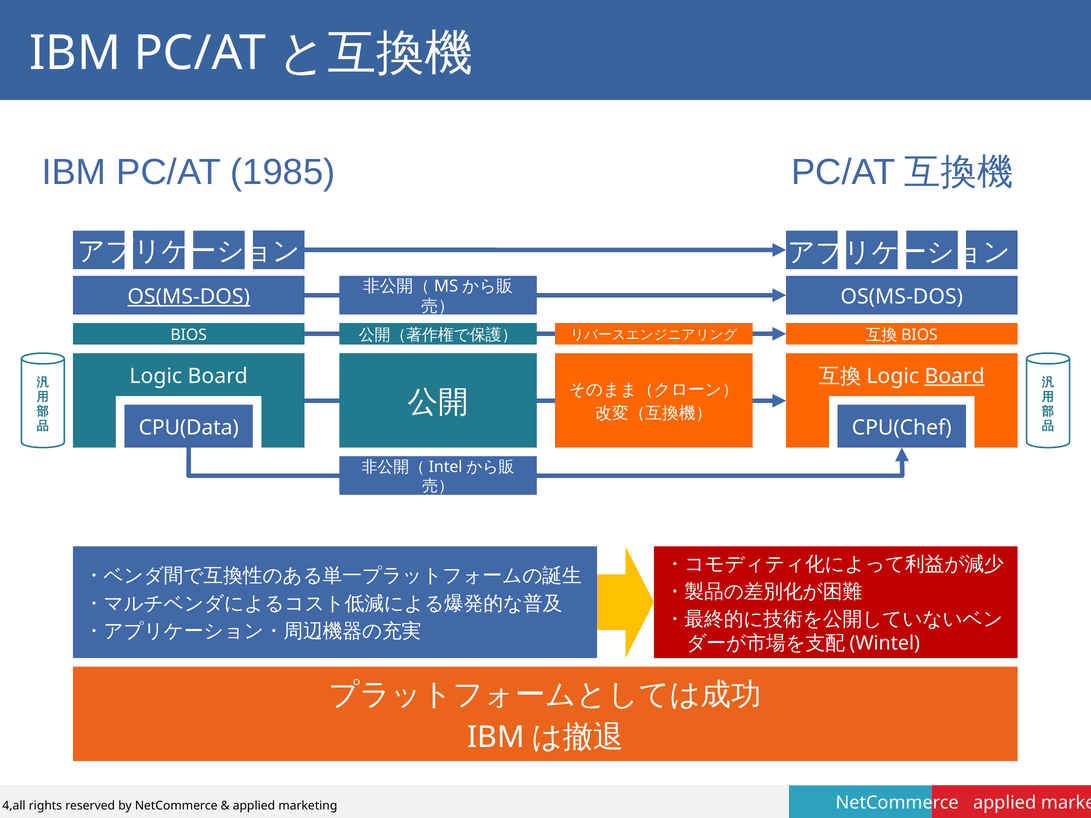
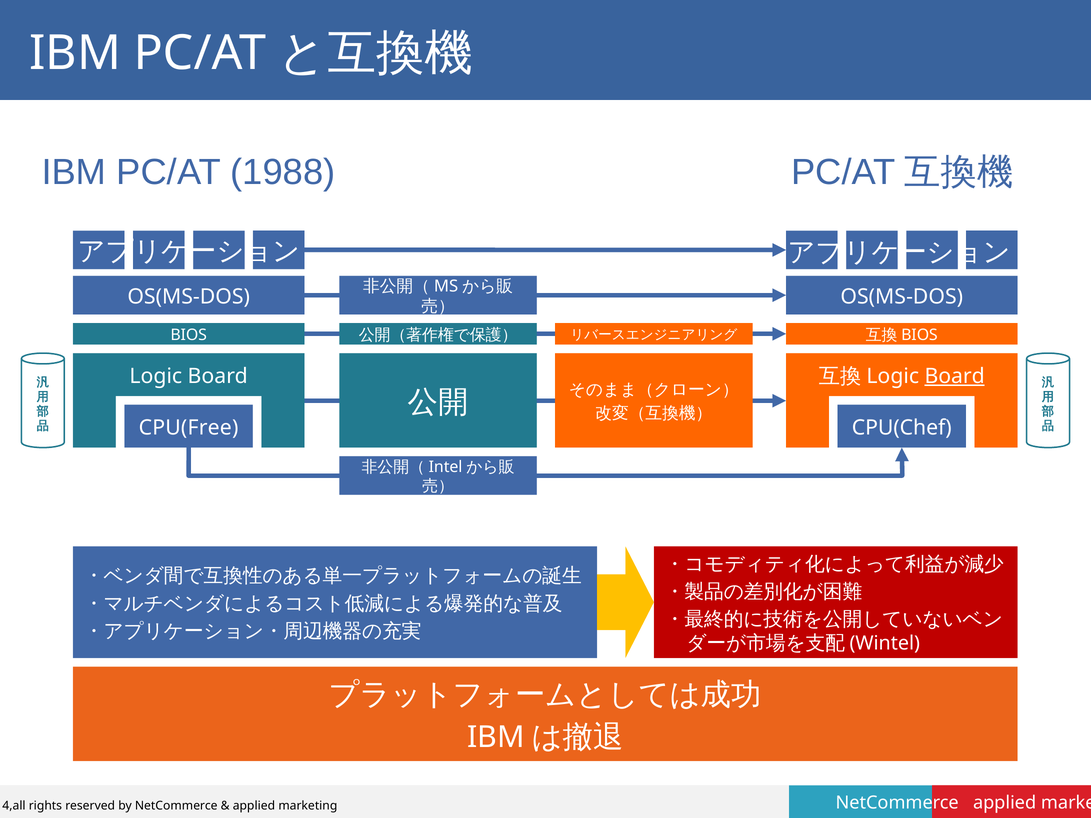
1985: 1985 -> 1988
OS(MS-DOS at (189, 297) underline: present -> none
CPU(Data: CPU(Data -> CPU(Free
